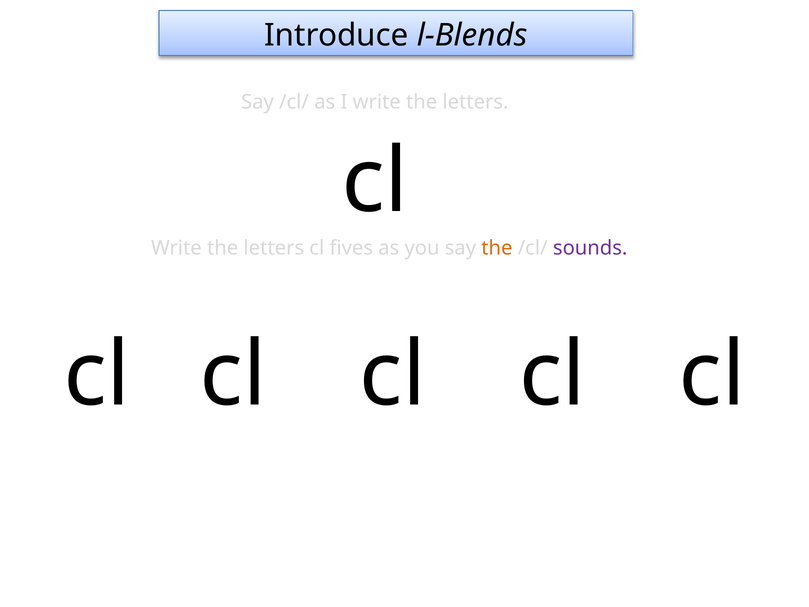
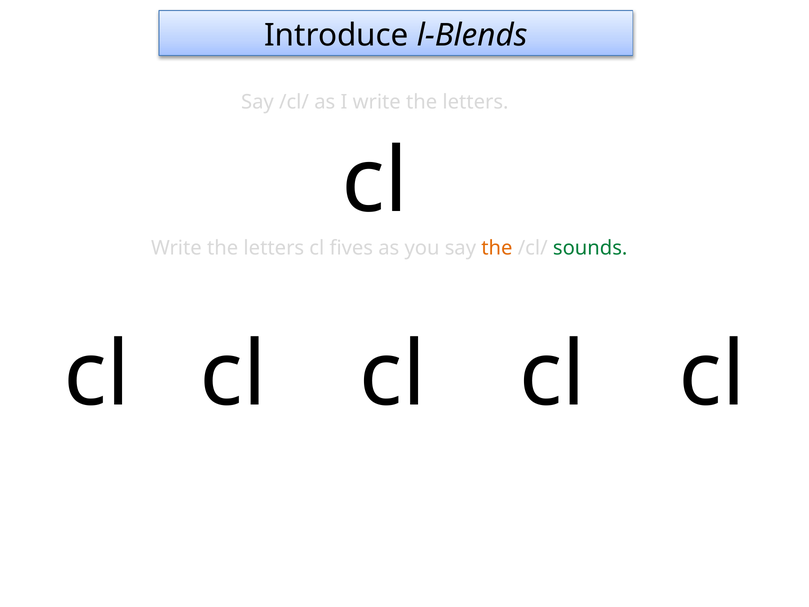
sounds colour: purple -> green
